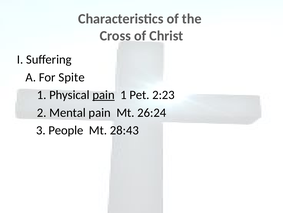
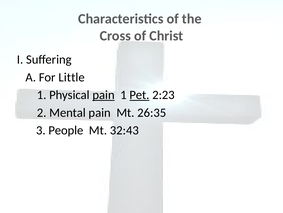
Spite: Spite -> Little
Pet underline: none -> present
26:24: 26:24 -> 26:35
28:43: 28:43 -> 32:43
